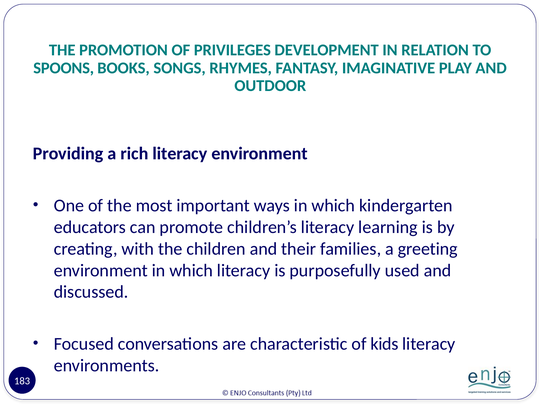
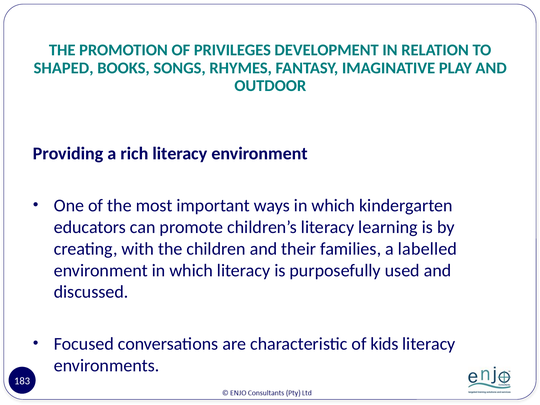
SPOONS: SPOONS -> SHAPED
greeting: greeting -> labelled
